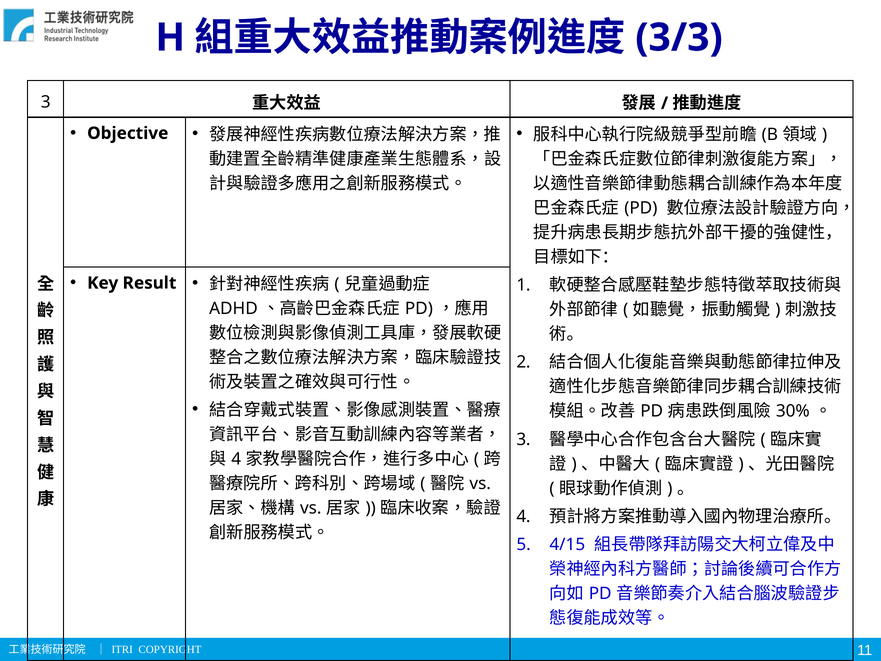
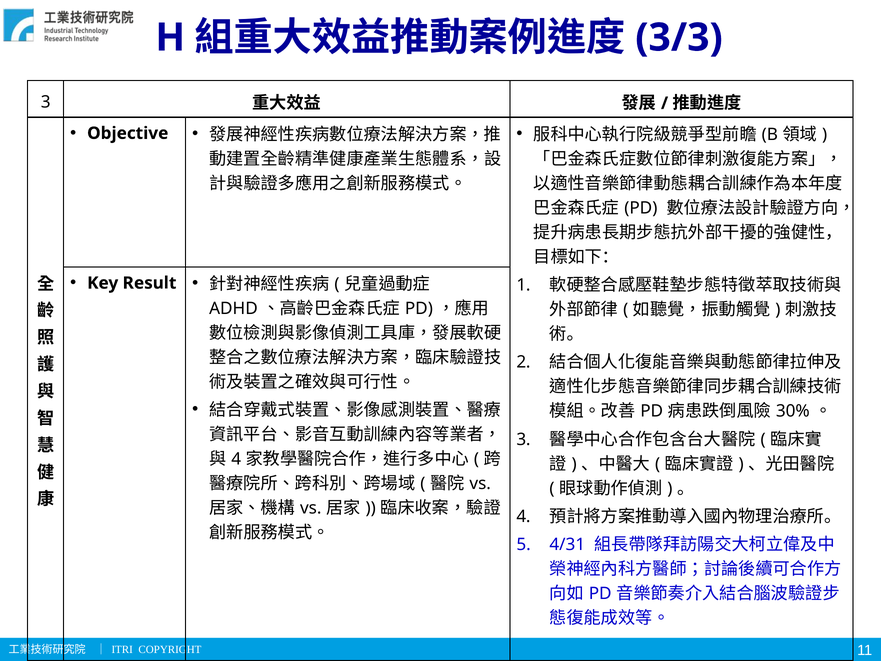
4/15: 4/15 -> 4/31
